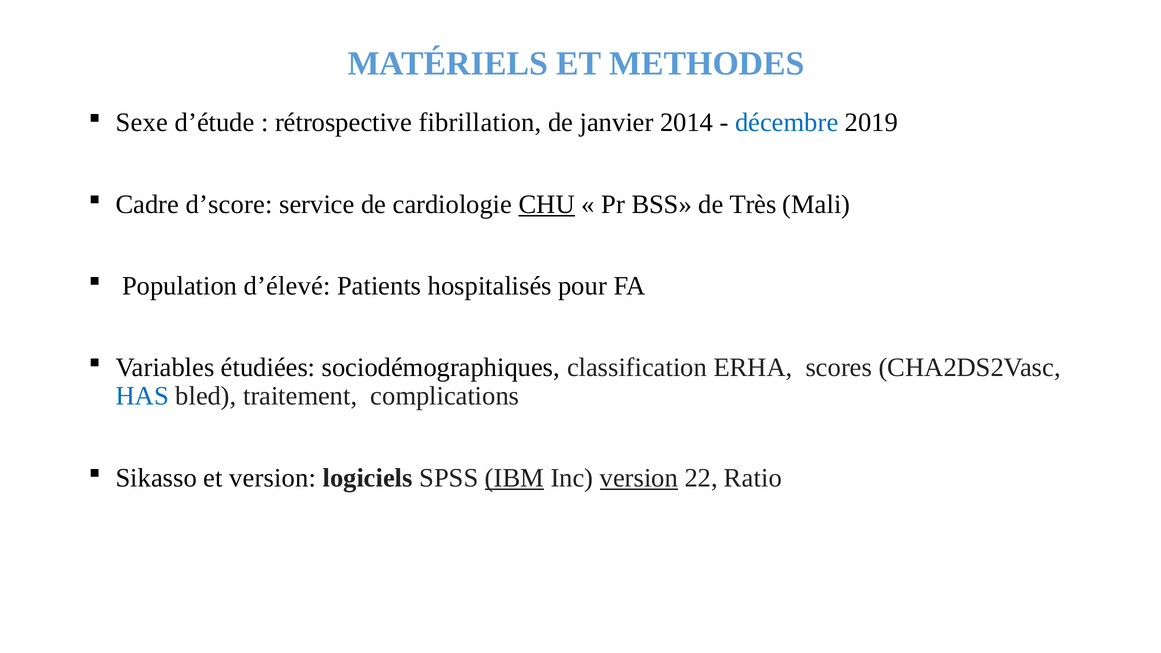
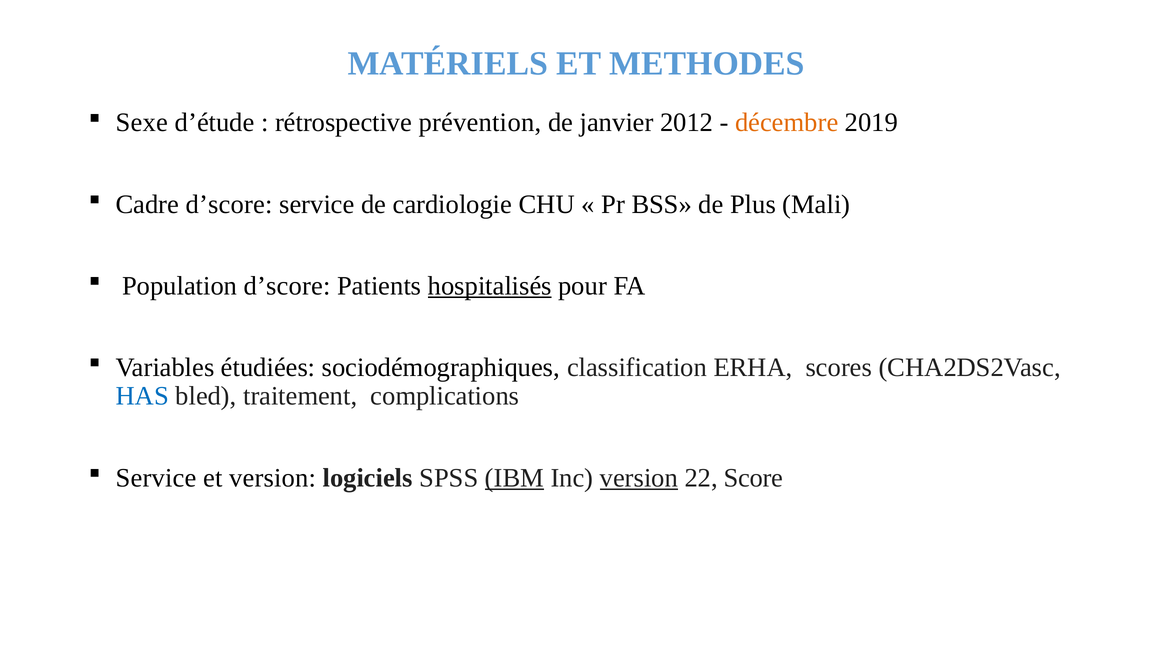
fibrillation: fibrillation -> prévention
2014: 2014 -> 2012
décembre colour: blue -> orange
CHU underline: present -> none
Très: Très -> Plus
Population d’élevé: d’élevé -> d’score
hospitalisés underline: none -> present
Sikasso at (156, 478): Sikasso -> Service
Ratio: Ratio -> Score
